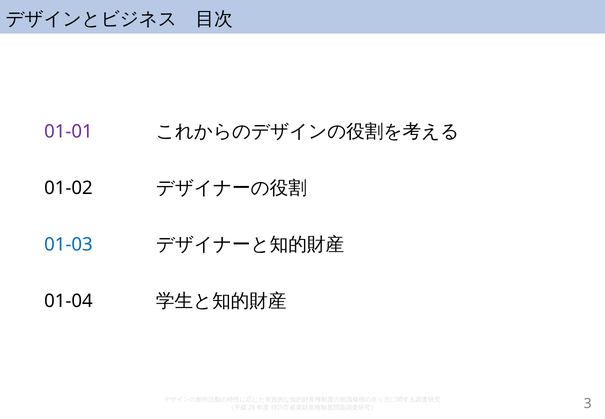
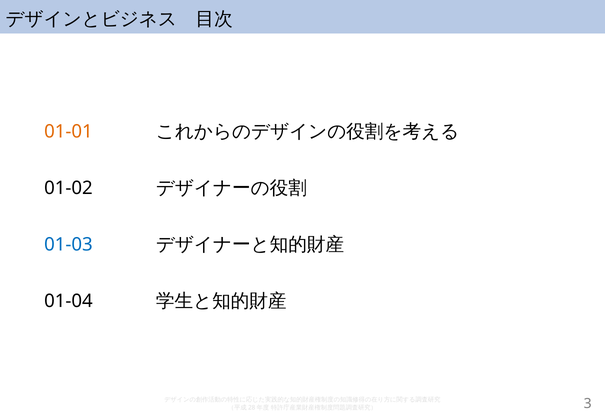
01-01 colour: purple -> orange
